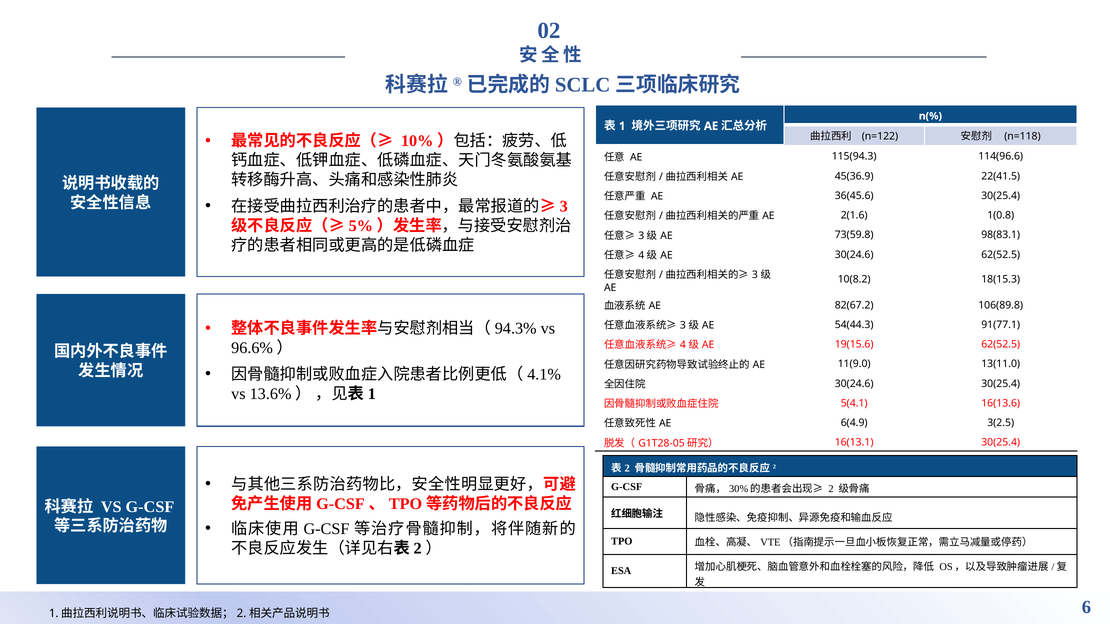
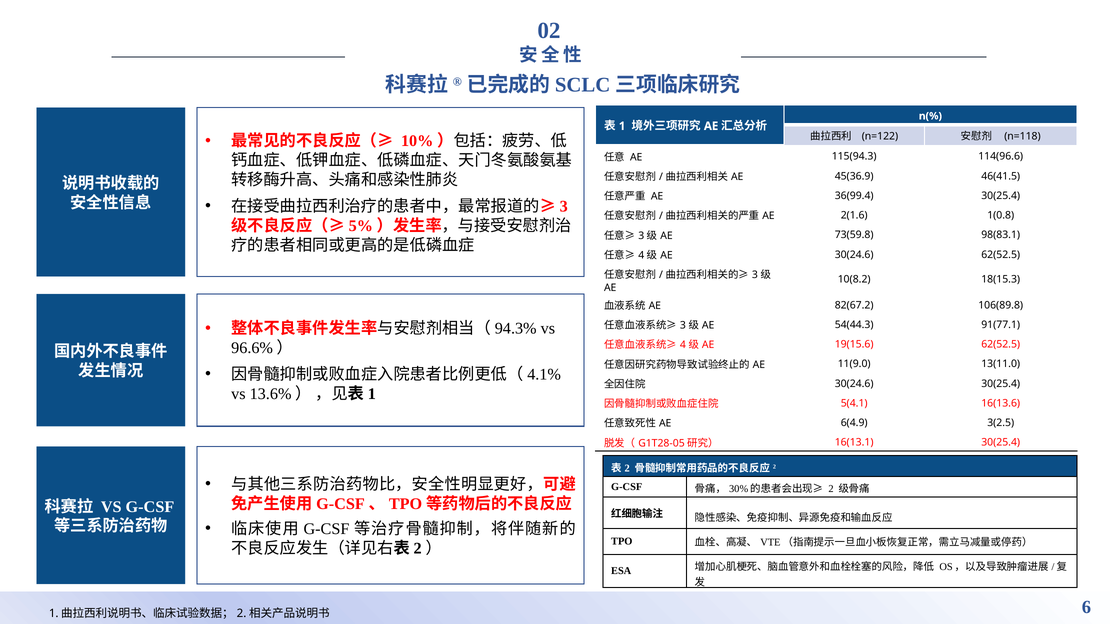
22(41.5: 22(41.5 -> 46(41.5
36(45.6: 36(45.6 -> 36(99.4
